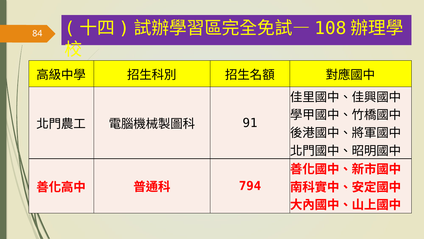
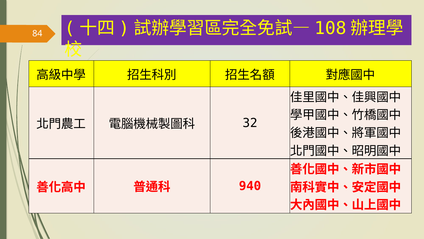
91: 91 -> 32
794: 794 -> 940
